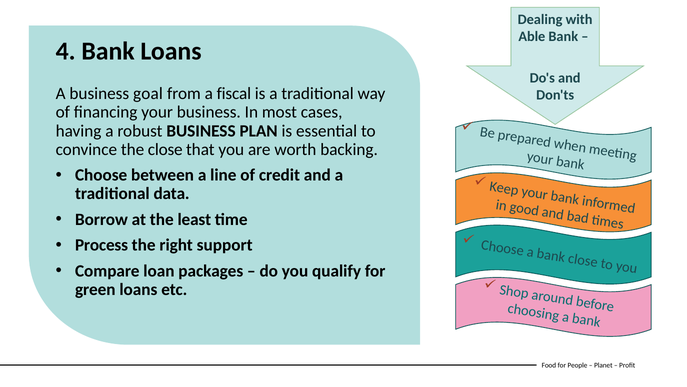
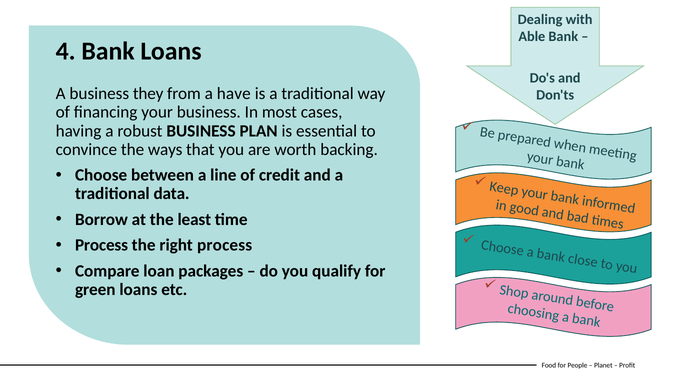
goal: goal -> they
fiscal: fiscal -> have
the close: close -> ways
right support: support -> process
